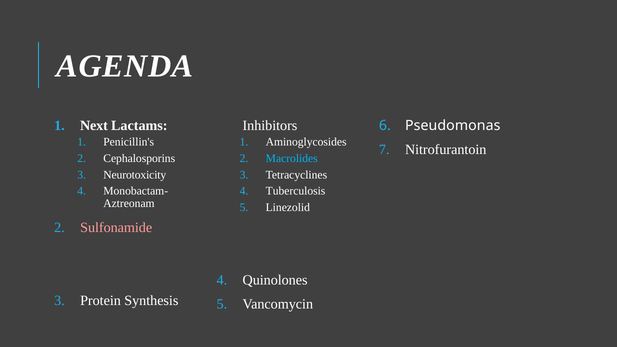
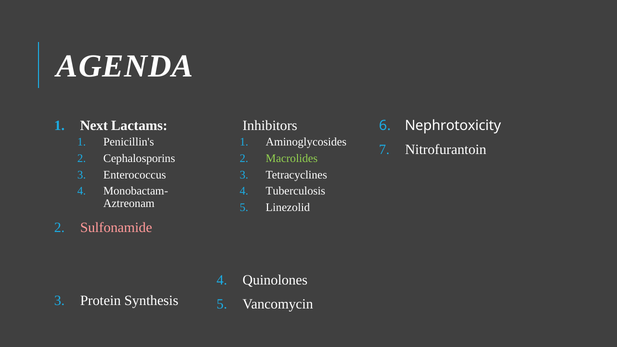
Pseudomonas: Pseudomonas -> Nephrotoxicity
Macrolides colour: light blue -> light green
Neurotoxicity: Neurotoxicity -> Enterococcus
